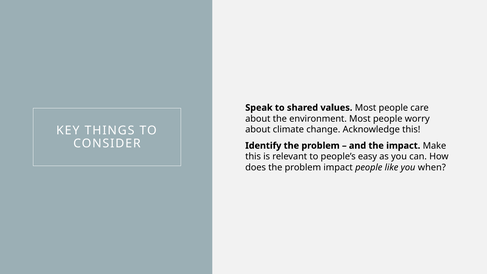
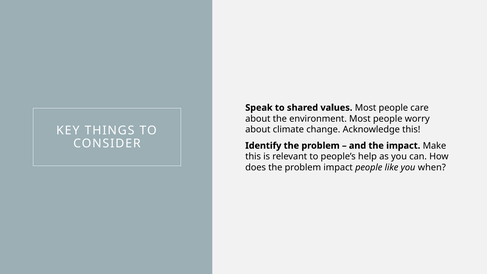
easy: easy -> help
